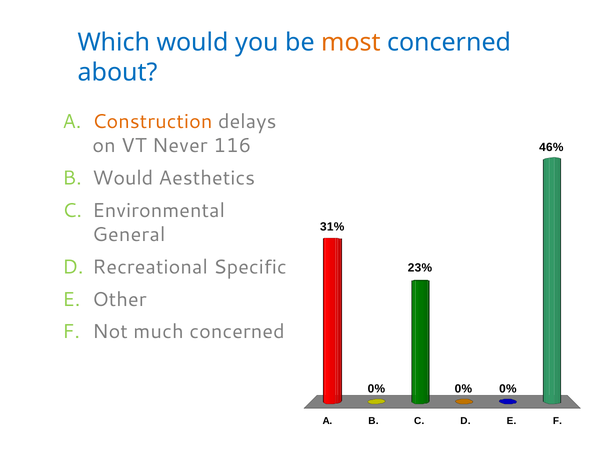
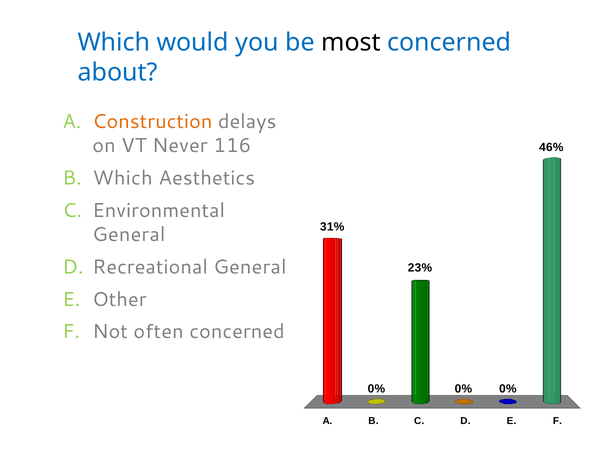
most colour: orange -> black
Would at (123, 178): Would -> Which
Recreational Specific: Specific -> General
much: much -> often
